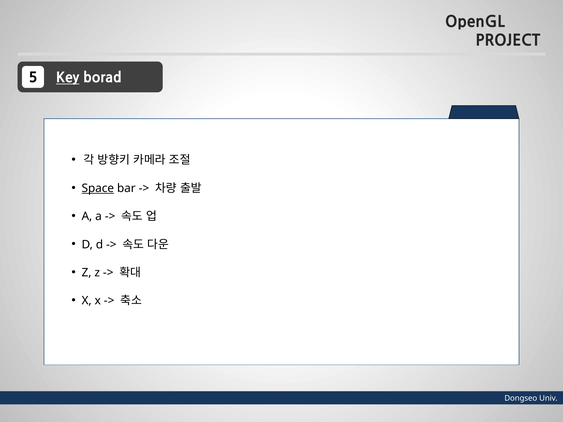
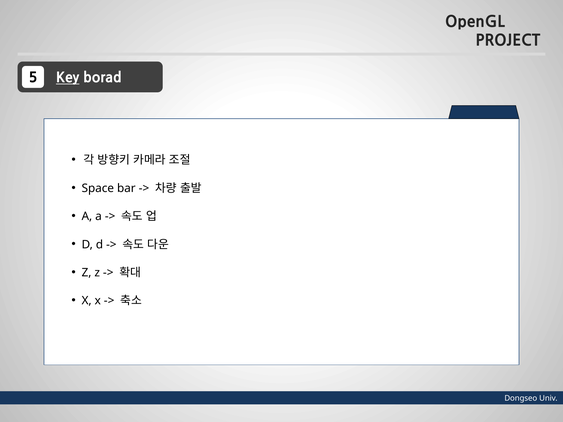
Space underline: present -> none
